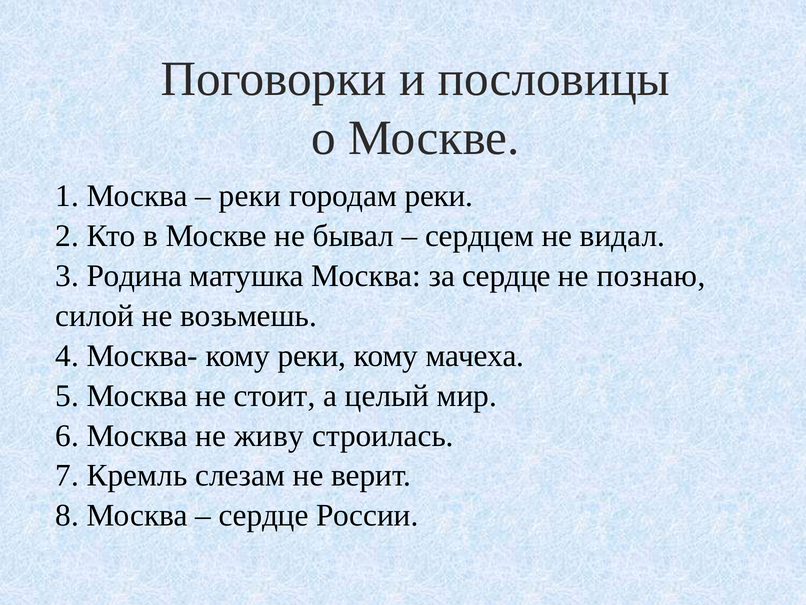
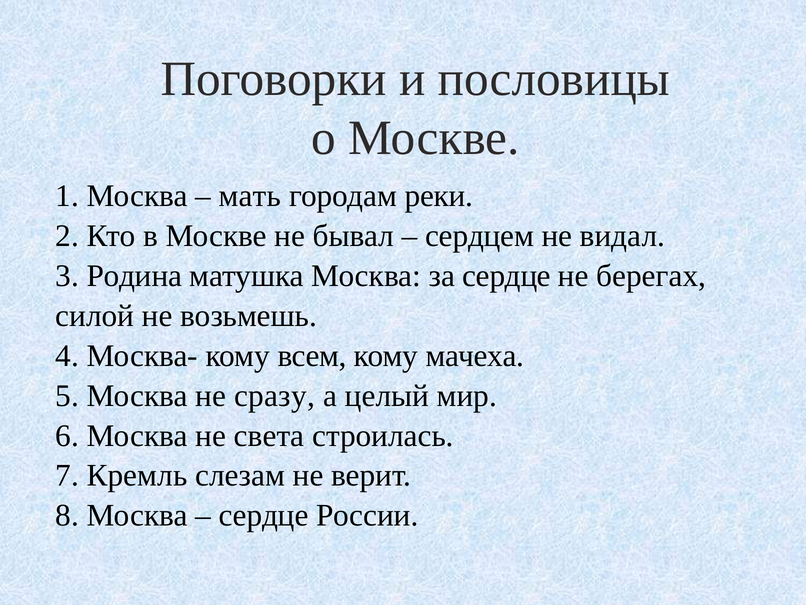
реки at (250, 196): реки -> мать
познаю: познаю -> берегах
кому реки: реки -> всем
стоит: стоит -> сразу
живу: живу -> света
